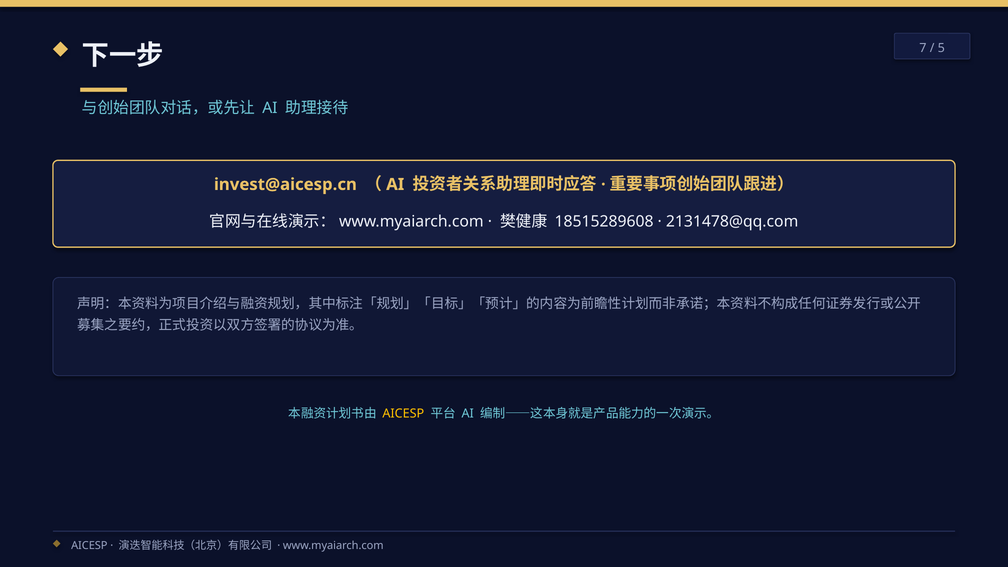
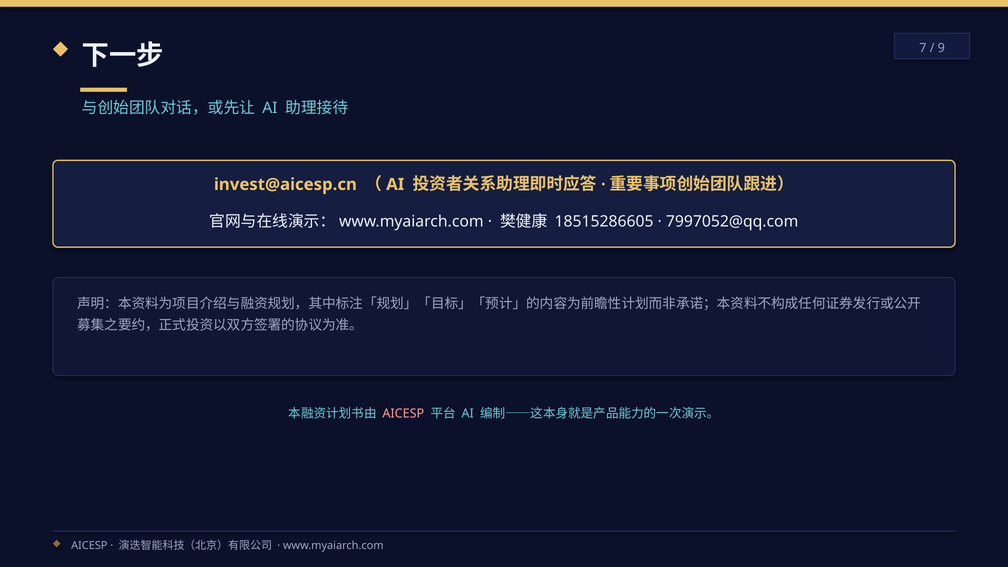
5: 5 -> 9
18515289608: 18515289608 -> 18515286605
2131478@qq.com: 2131478@qq.com -> 7997052@qq.com
AICESP at (403, 414) colour: yellow -> pink
